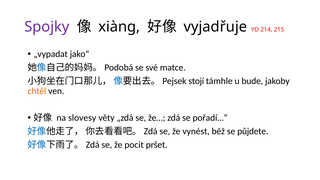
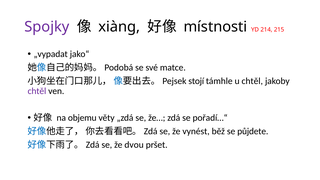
vyjadřuje: vyjadřuje -> místnosti
u bude: bude -> chtěl
chtěl at (37, 91) colour: orange -> purple
slovesy: slovesy -> objemu
pocit: pocit -> dvou
